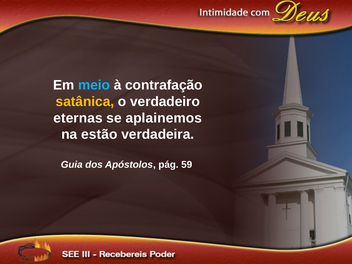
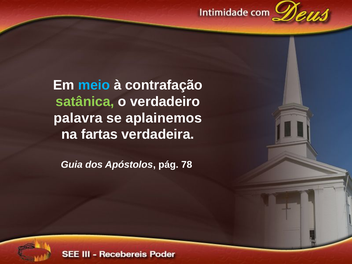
satânica colour: yellow -> light green
eternas: eternas -> palavra
estão: estão -> fartas
59: 59 -> 78
